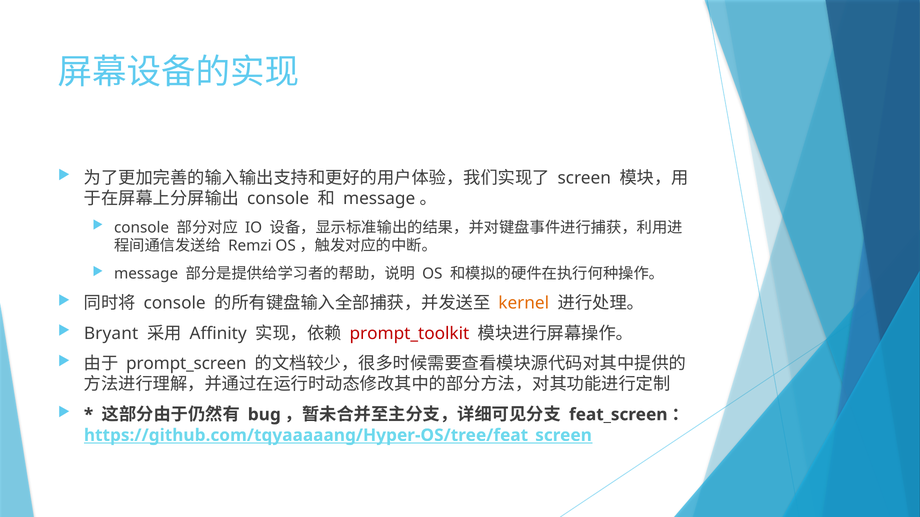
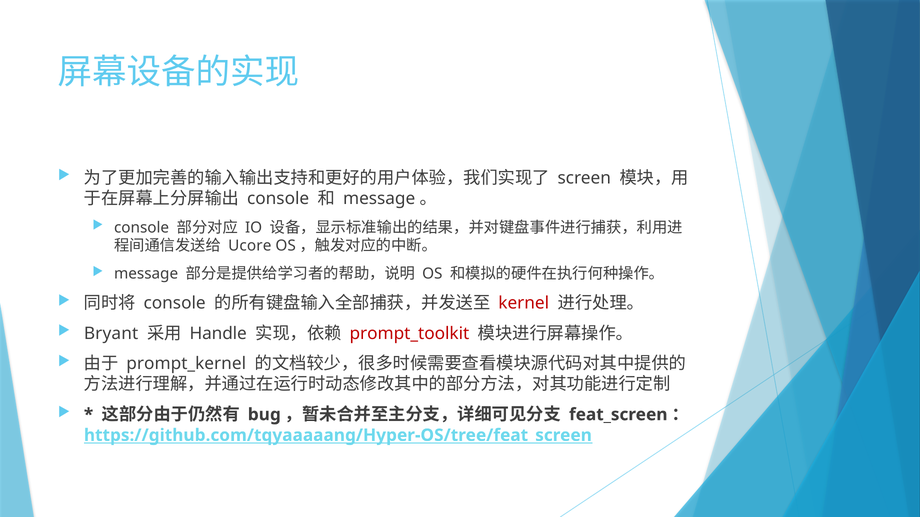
Remzi: Remzi -> Ucore
kernel colour: orange -> red
Affinity: Affinity -> Handle
prompt_screen: prompt_screen -> prompt_kernel
